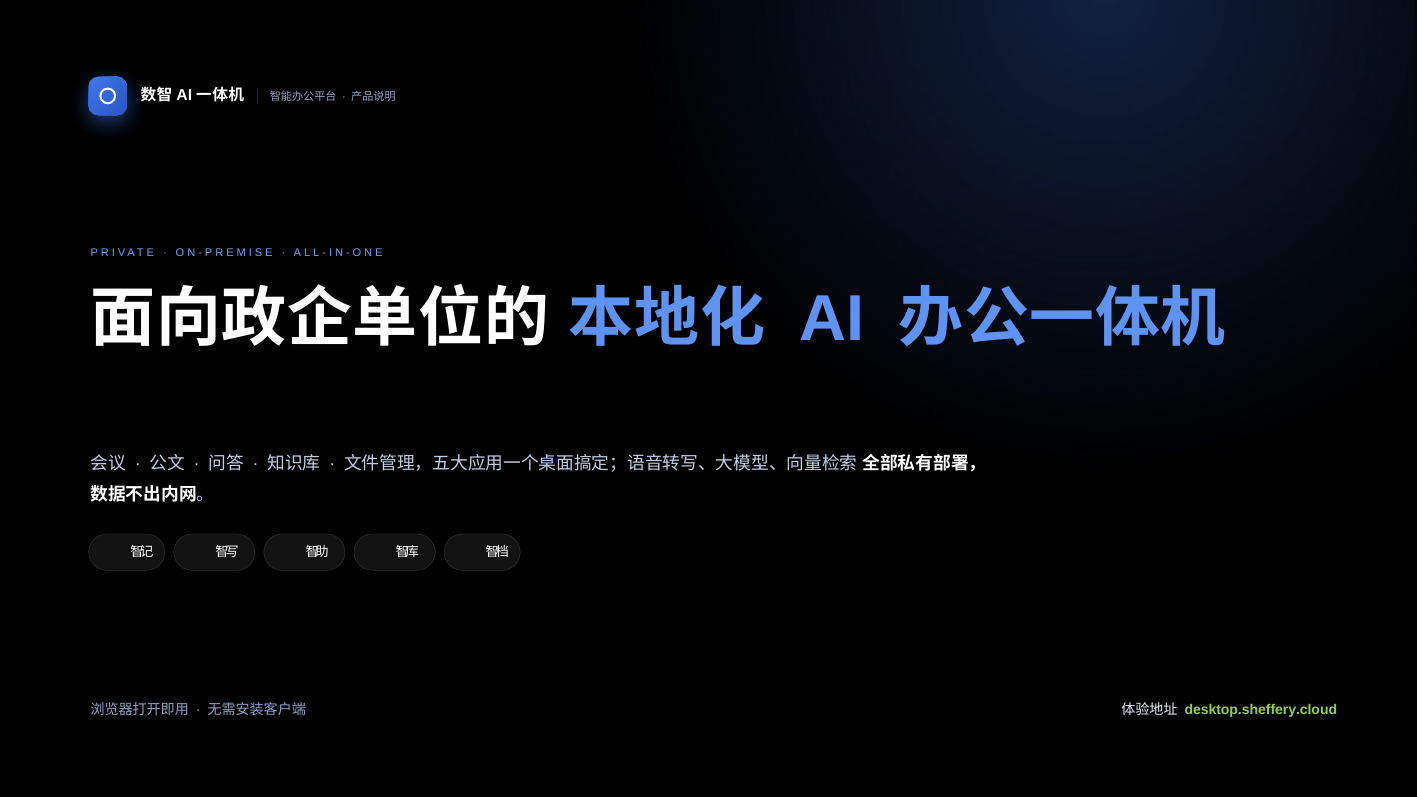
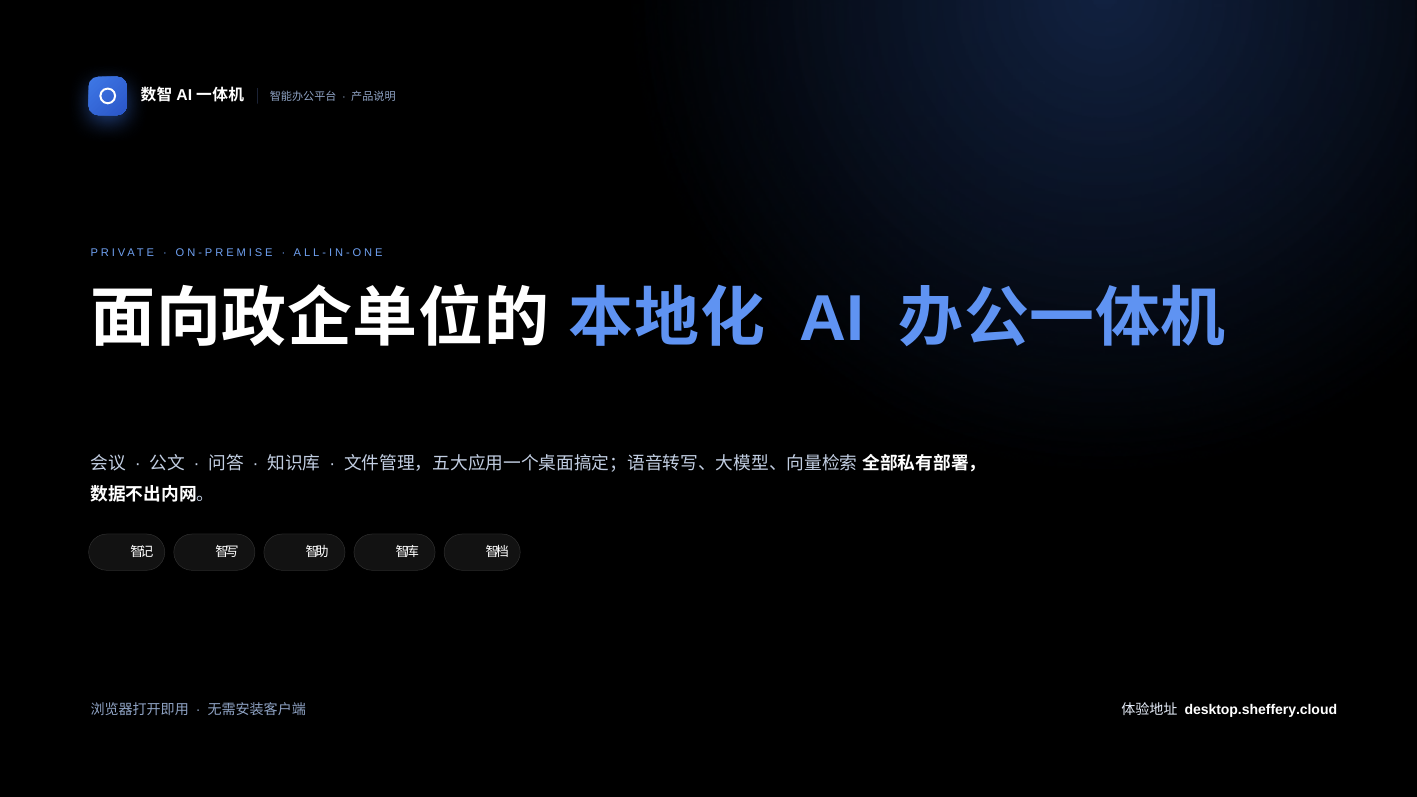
desktop.sheffery.cloud colour: light green -> white
